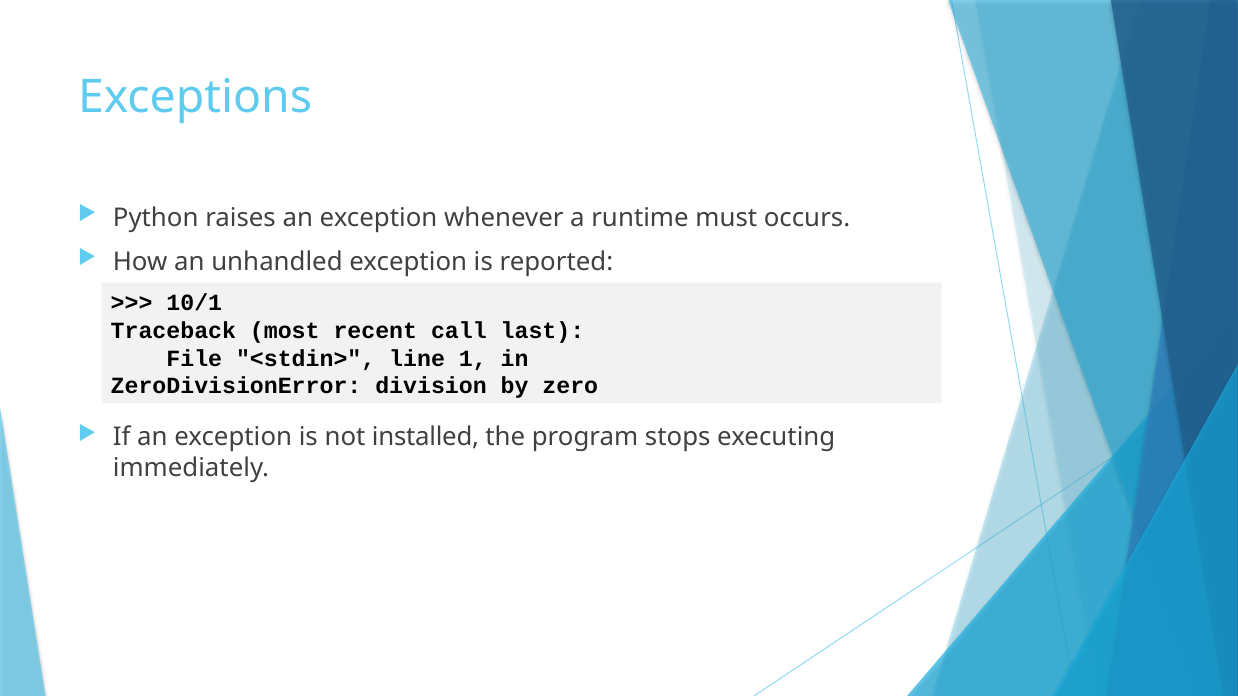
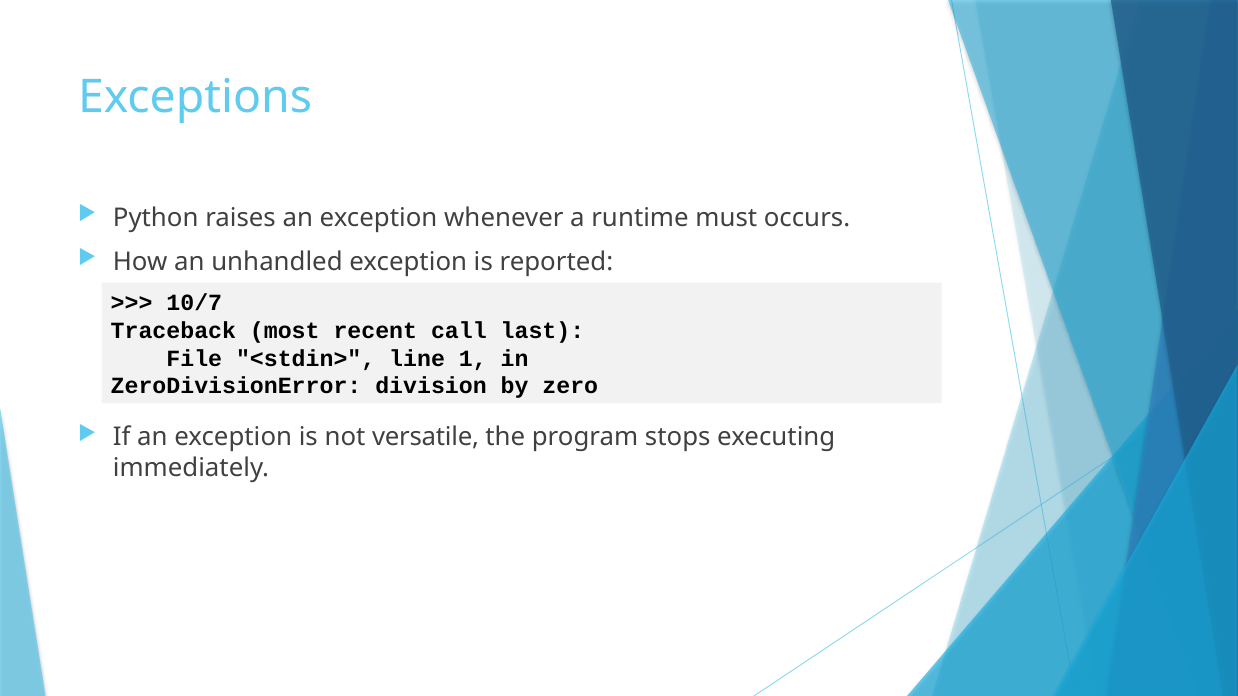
10/1: 10/1 -> 10/7
installed: installed -> versatile
